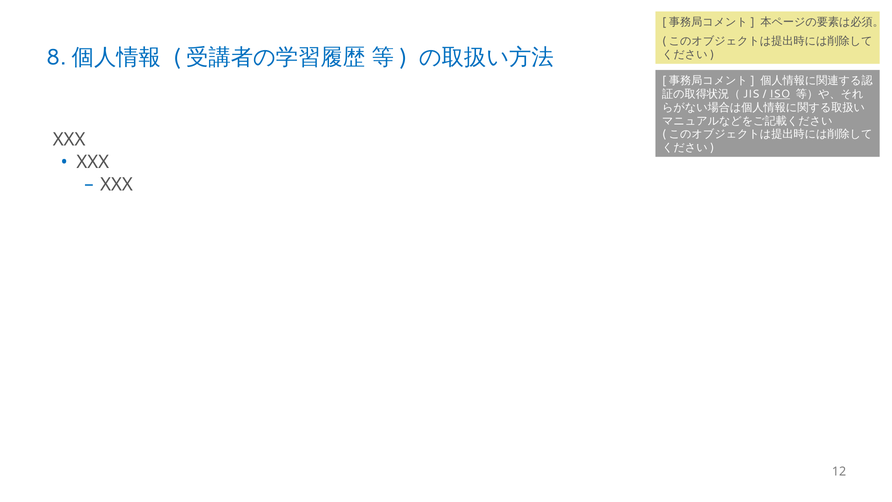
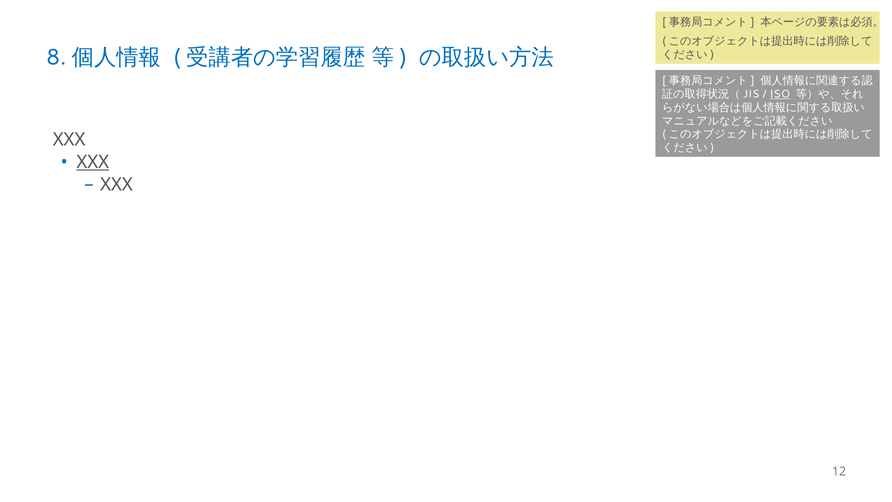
XXX at (93, 162) underline: none -> present
